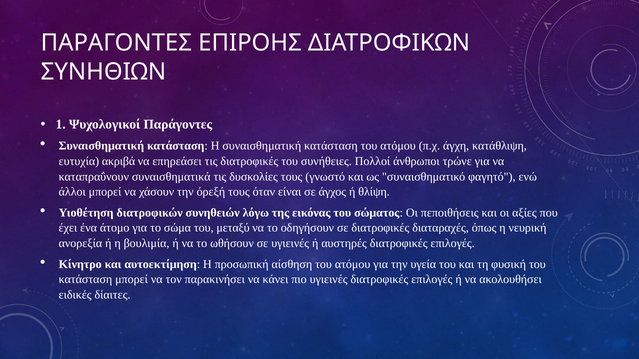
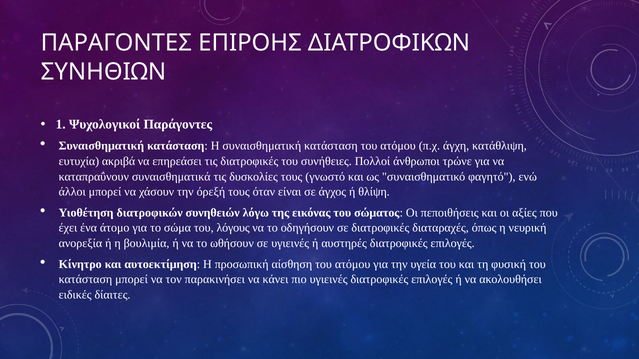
μεταξύ: μεταξύ -> λόγους
